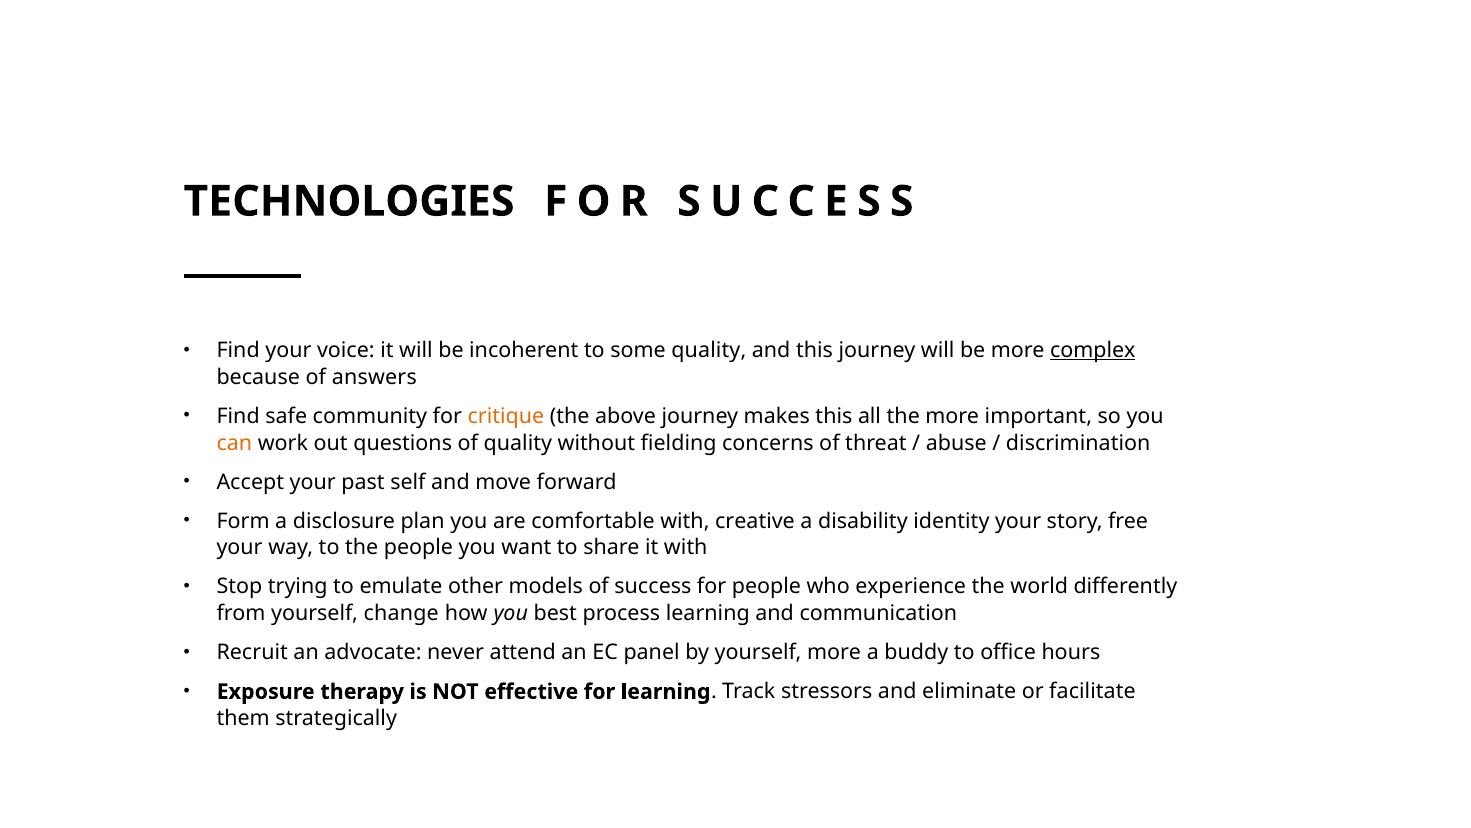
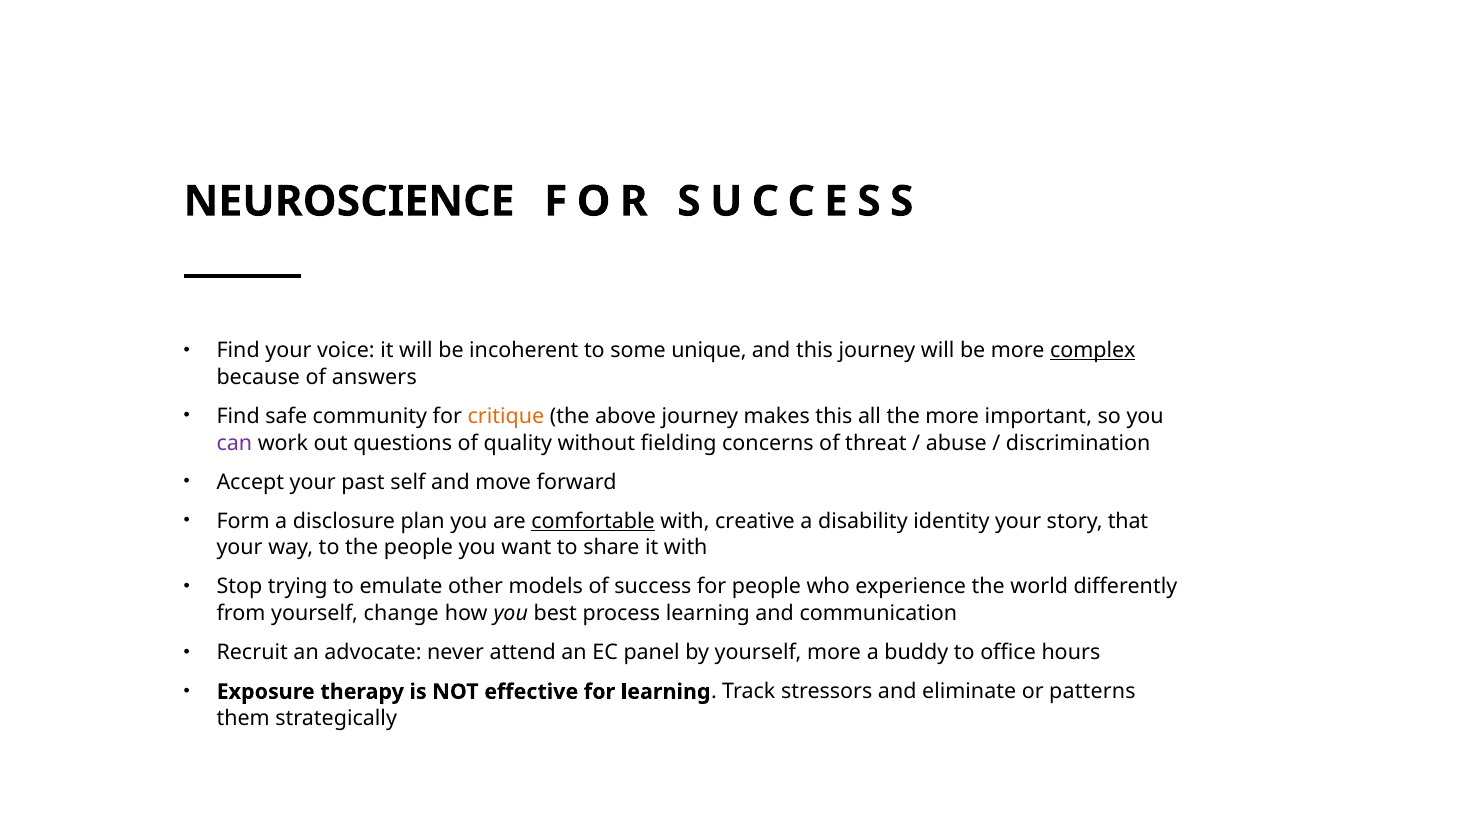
TECHNOLOGIES: TECHNOLOGIES -> NEUROSCIENCE
some quality: quality -> unique
can colour: orange -> purple
comfortable underline: none -> present
free: free -> that
facilitate: facilitate -> patterns
